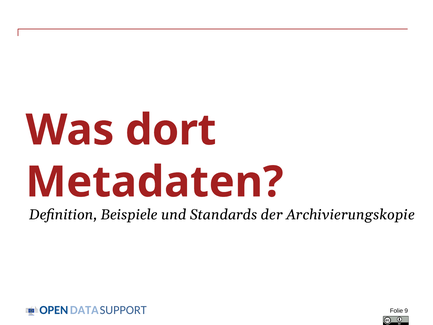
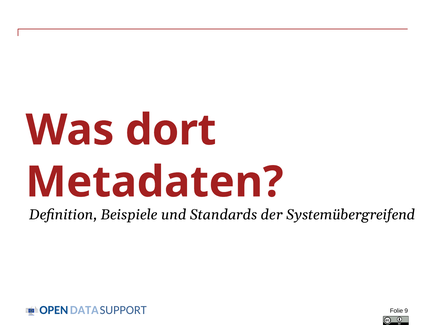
Archivierungskopie: Archivierungskopie -> Systemübergreifend
